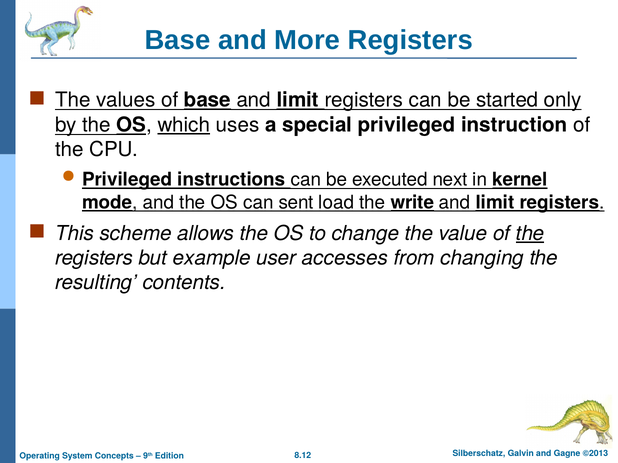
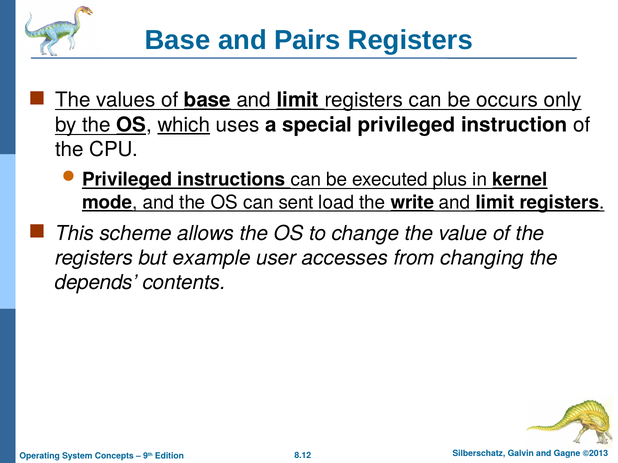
More: More -> Pairs
started: started -> occurs
next: next -> plus
the at (530, 234) underline: present -> none
resulting: resulting -> depends
